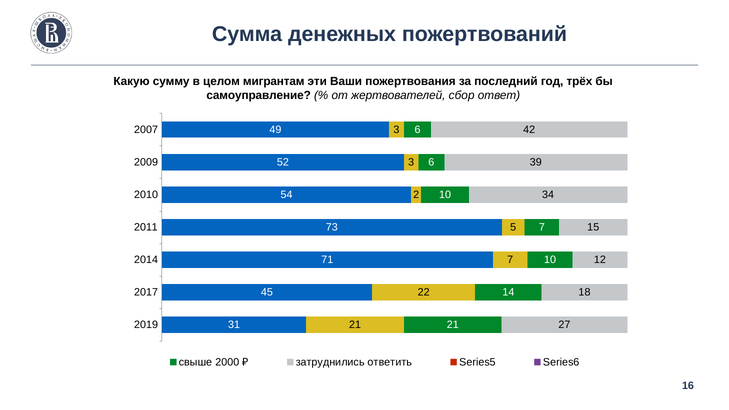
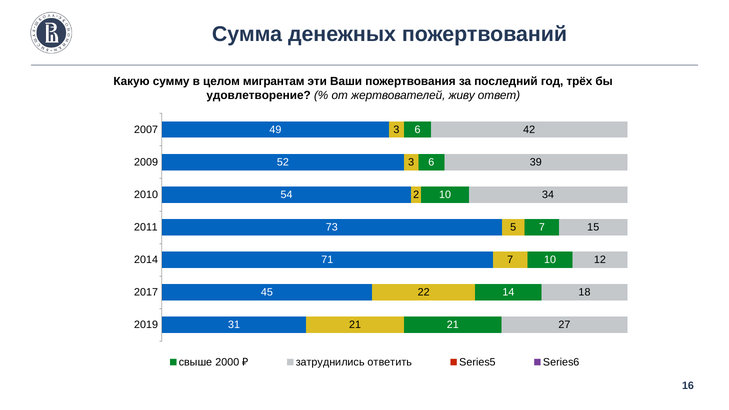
самоуправление: самоуправление -> удовлетворение
сбор: сбор -> живу
